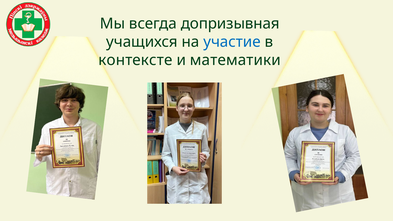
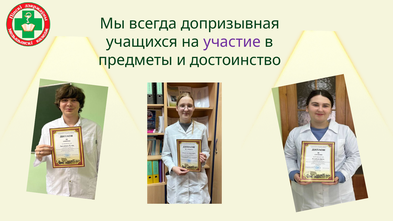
участие colour: blue -> purple
контексте: контексте -> предметы
математики: математики -> достоинство
